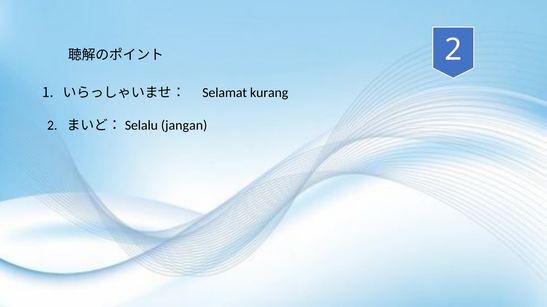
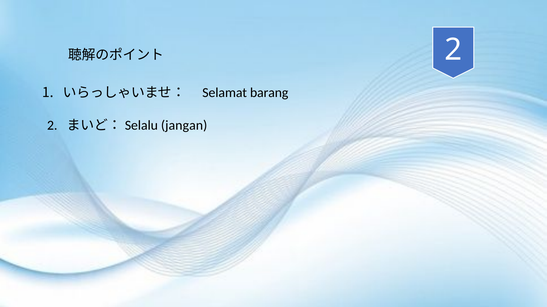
kurang: kurang -> barang
